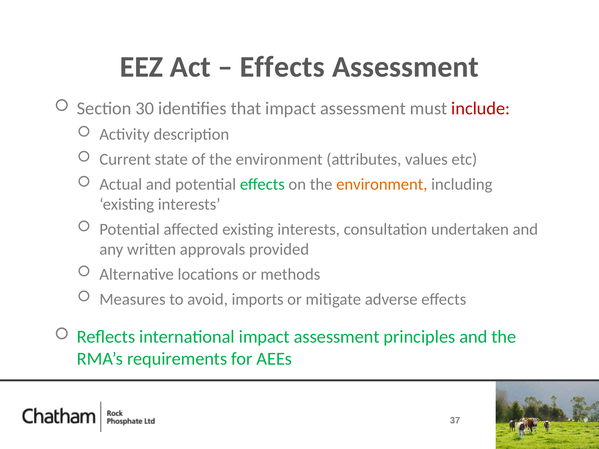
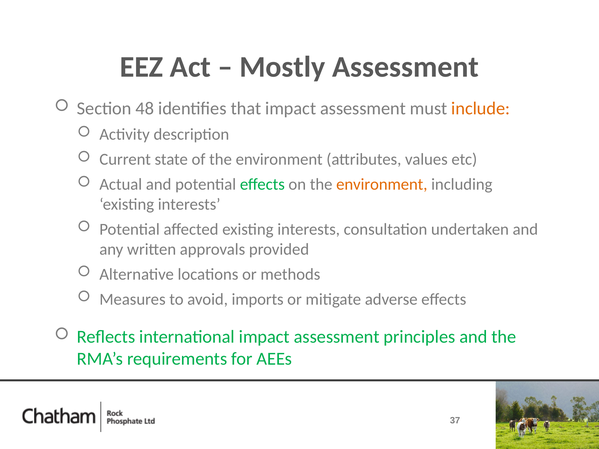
Effects at (282, 67): Effects -> Mostly
30: 30 -> 48
include colour: red -> orange
